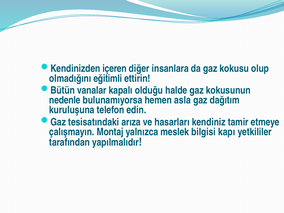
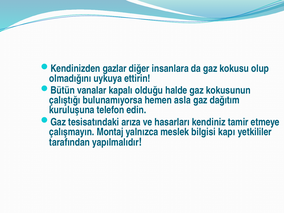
içeren: içeren -> gazlar
eğitimli: eğitimli -> uykuya
nedenle: nedenle -> çalıştığı
